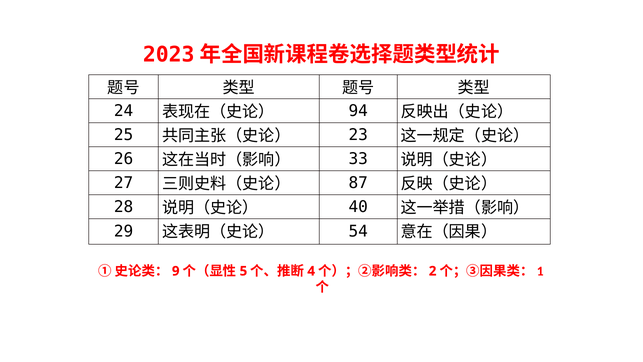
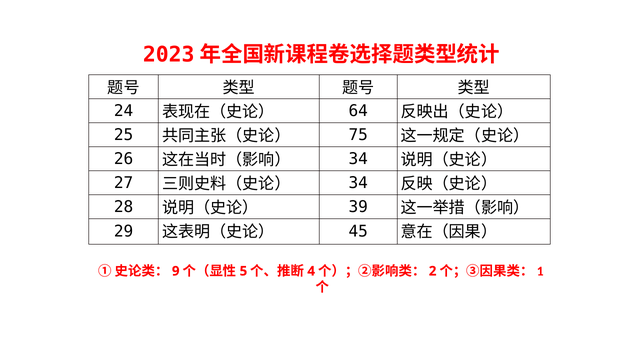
94: 94 -> 64
23: 23 -> 75
33 at (358, 159): 33 -> 34
87 at (358, 183): 87 -> 34
40: 40 -> 39
54: 54 -> 45
